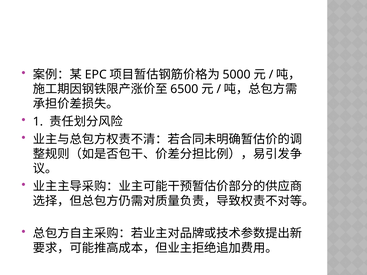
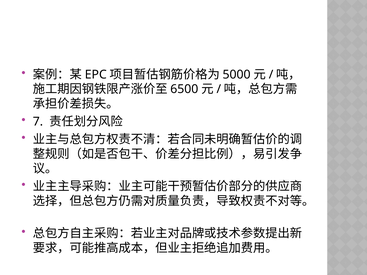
1: 1 -> 7
